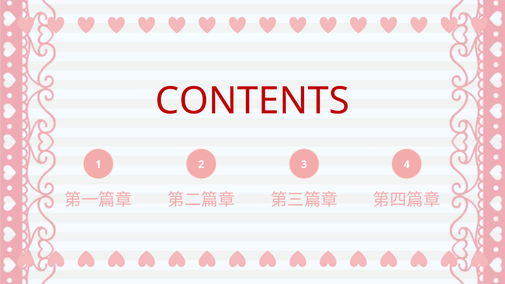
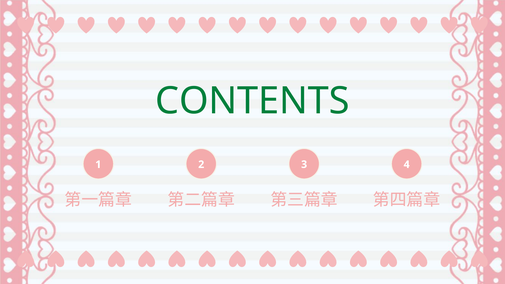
CONTENTS colour: red -> green
